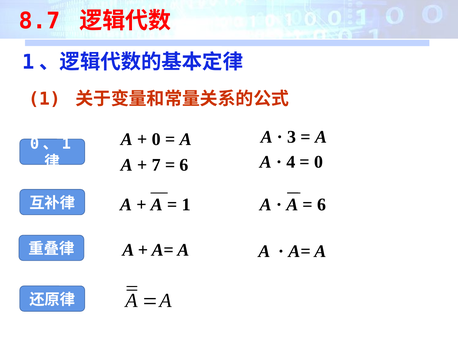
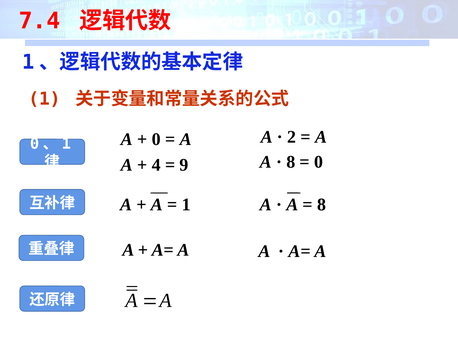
8.7: 8.7 -> 7.4
3: 3 -> 2
4 at (291, 162): 4 -> 8
7: 7 -> 4
6 at (184, 165): 6 -> 9
6 at (322, 205): 6 -> 8
